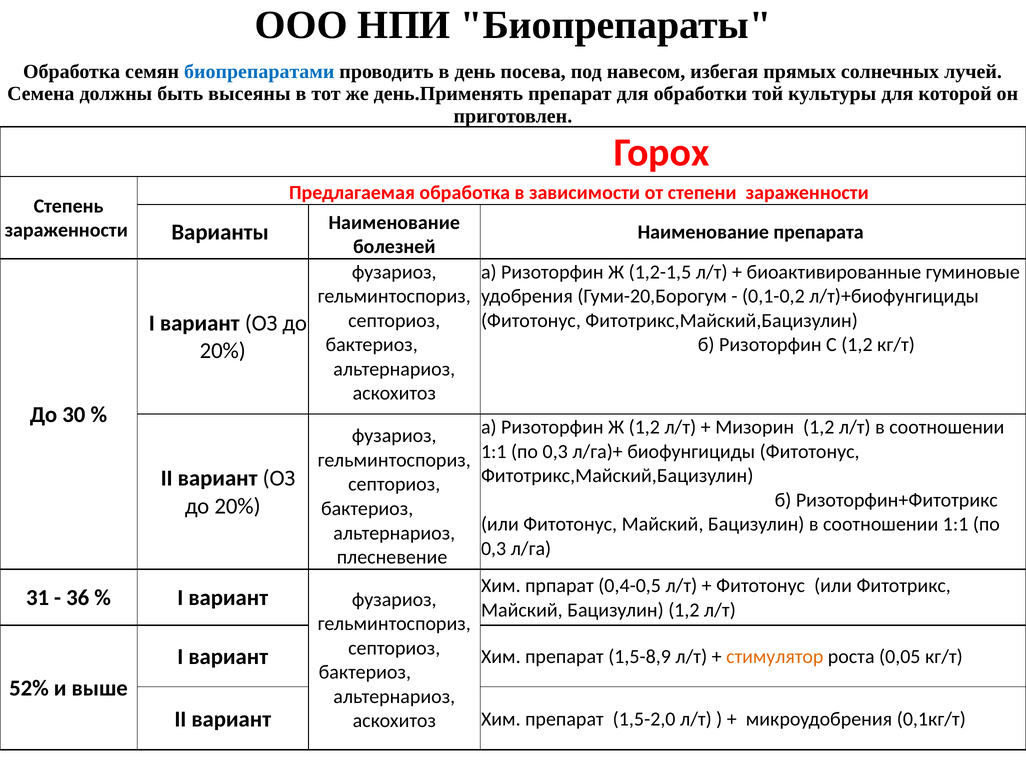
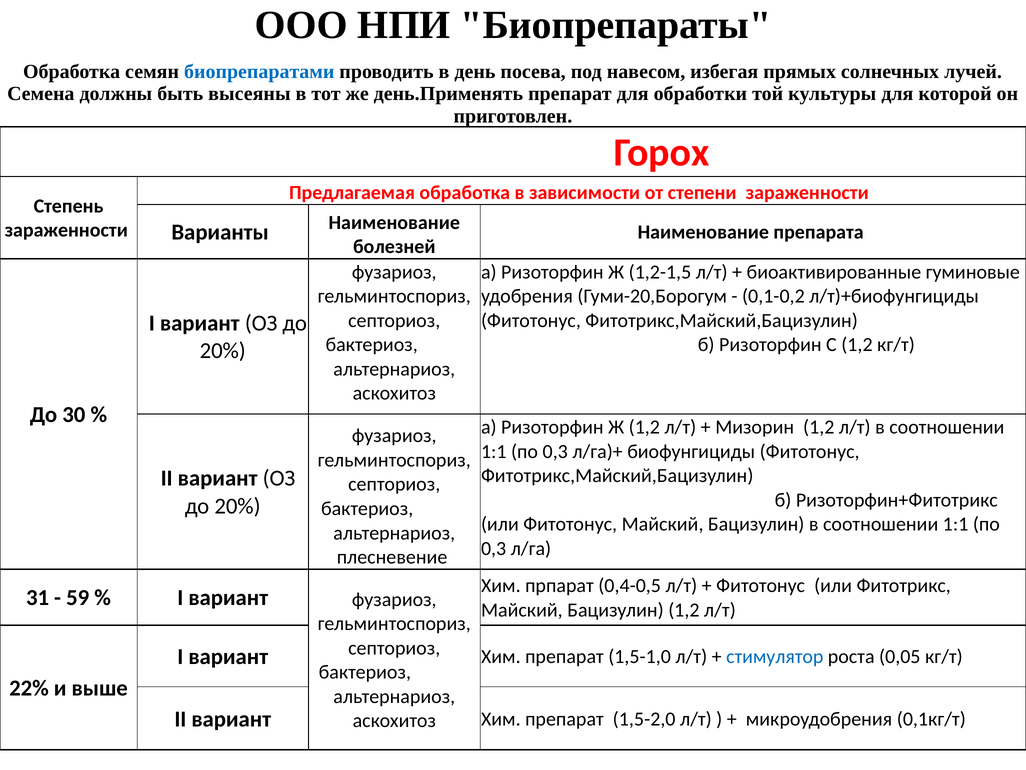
36: 36 -> 59
1,5-8,9: 1,5-8,9 -> 1,5-1,0
стимулятор colour: orange -> blue
52%: 52% -> 22%
